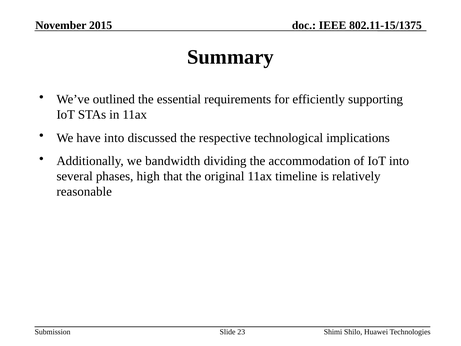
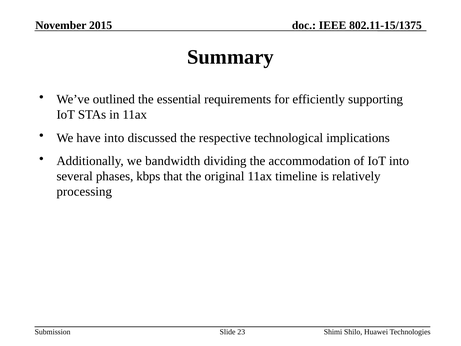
high: high -> kbps
reasonable: reasonable -> processing
